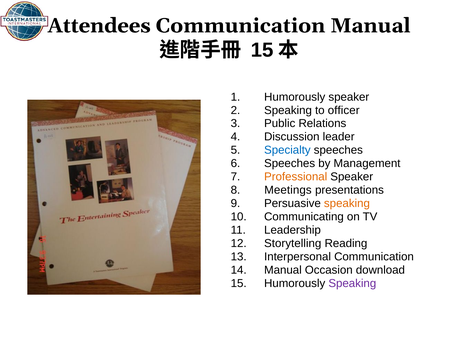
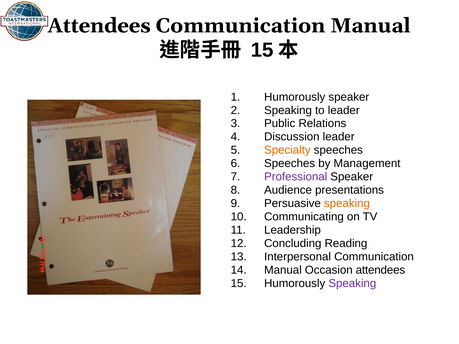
to officer: officer -> leader
Specialty colour: blue -> orange
Professional colour: orange -> purple
Meetings: Meetings -> Audience
Storytelling: Storytelling -> Concluding
Occasion download: download -> attendees
